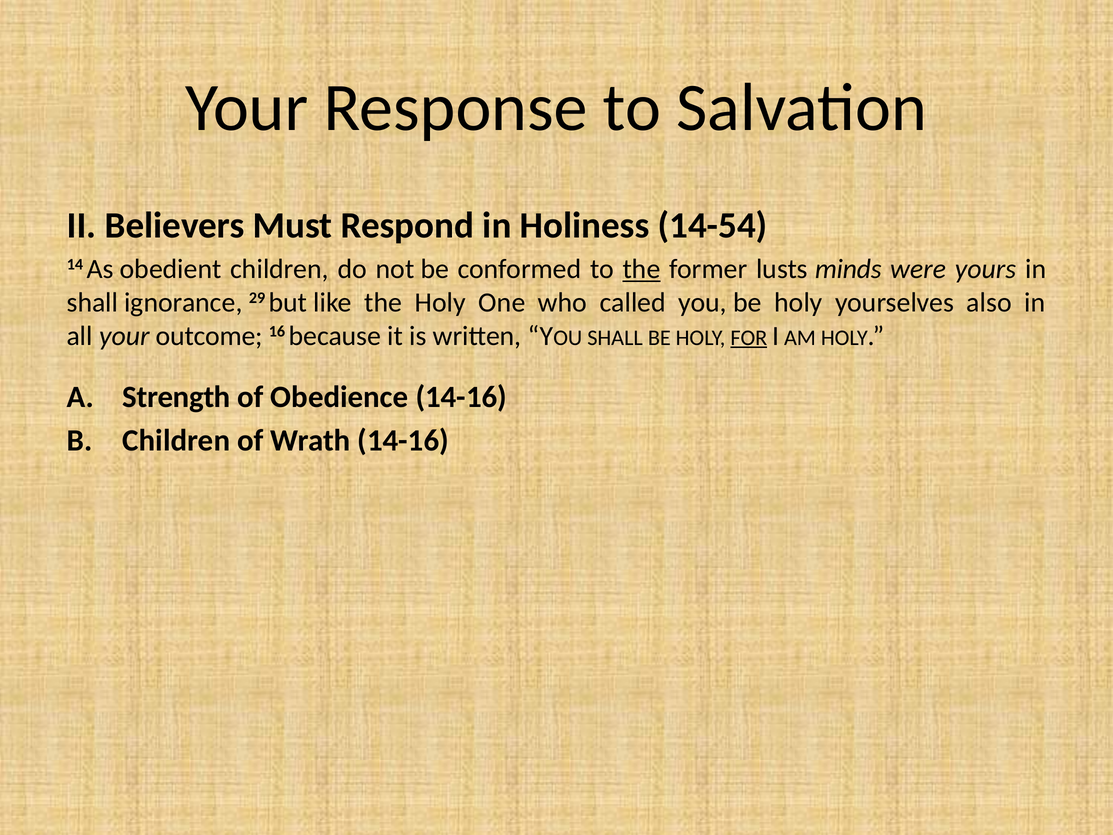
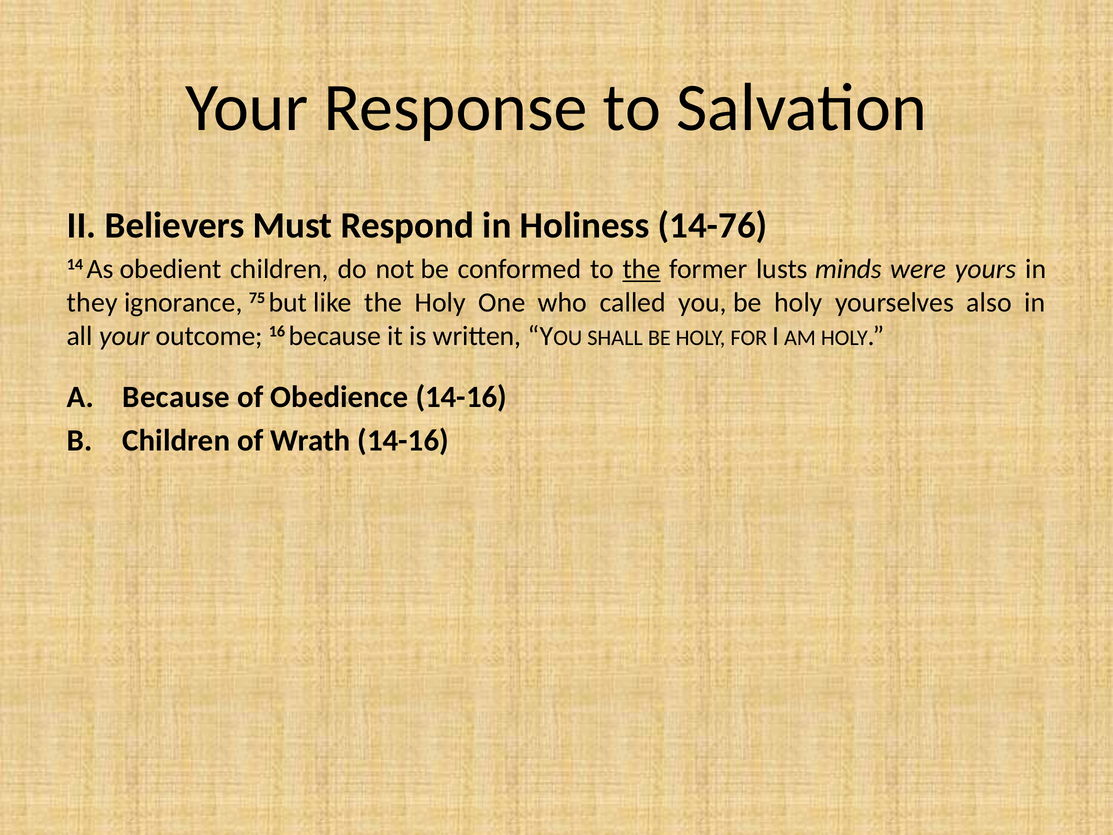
14-54: 14-54 -> 14-76
shall at (92, 302): shall -> they
29: 29 -> 75
FOR underline: present -> none
Strength at (176, 397): Strength -> Because
